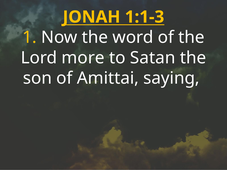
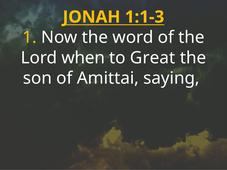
more: more -> when
Satan: Satan -> Great
